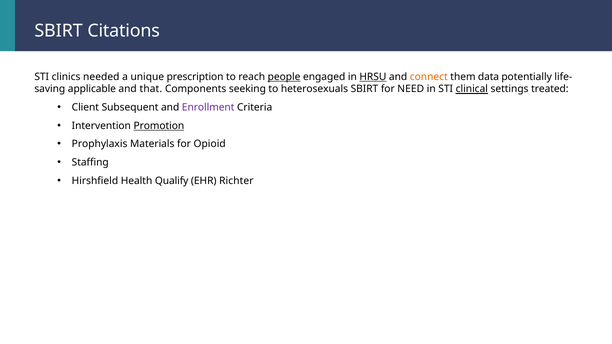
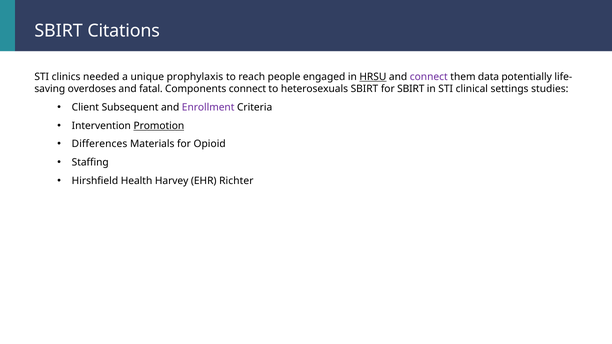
prescription: prescription -> prophylaxis
people underline: present -> none
connect at (429, 77) colour: orange -> purple
applicable: applicable -> overdoses
that: that -> fatal
Components seeking: seeking -> connect
for NEED: NEED -> SBIRT
clinical underline: present -> none
treated: treated -> studies
Prophylaxis: Prophylaxis -> Differences
Qualify: Qualify -> Harvey
